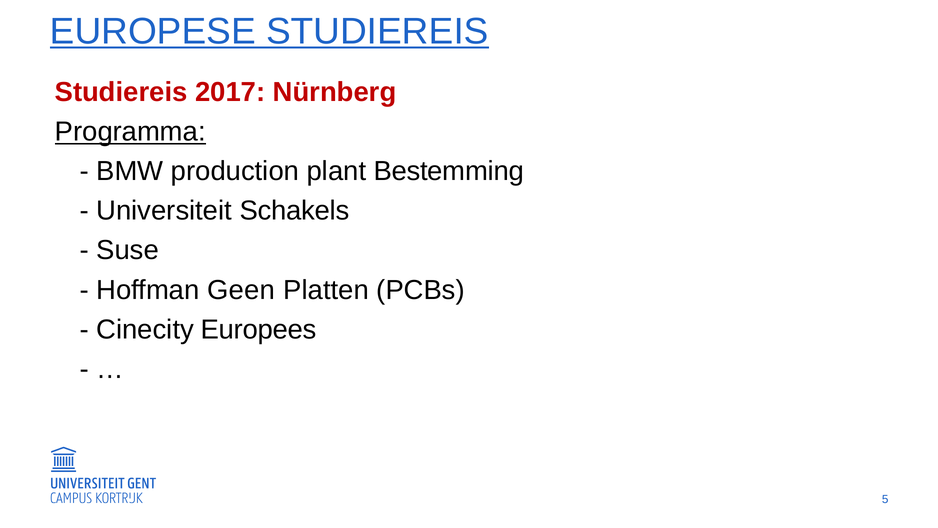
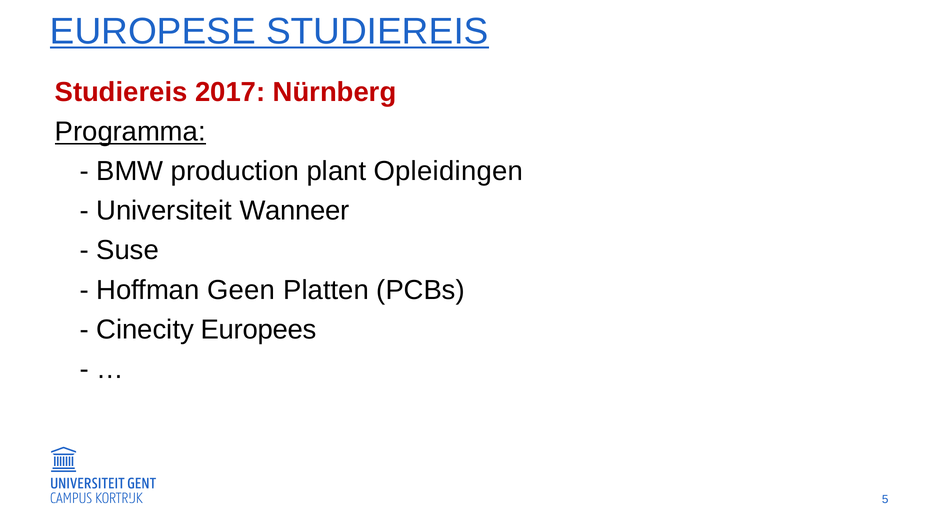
Bestemming: Bestemming -> Opleidingen
Schakels: Schakels -> Wanneer
